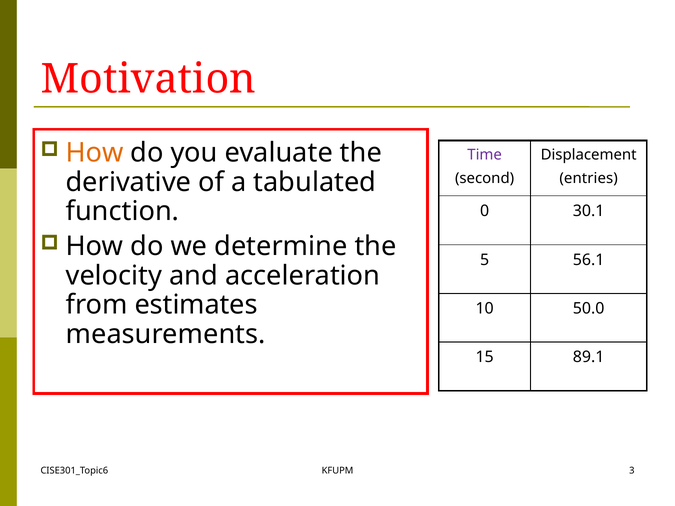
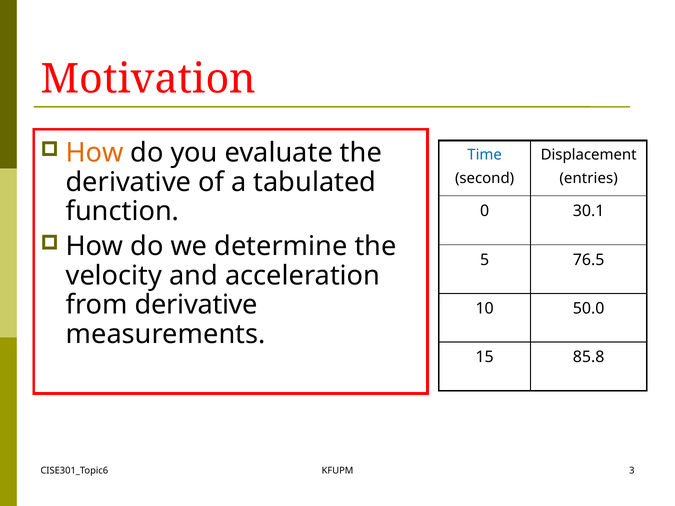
Time colour: purple -> blue
56.1: 56.1 -> 76.5
from estimates: estimates -> derivative
89.1: 89.1 -> 85.8
